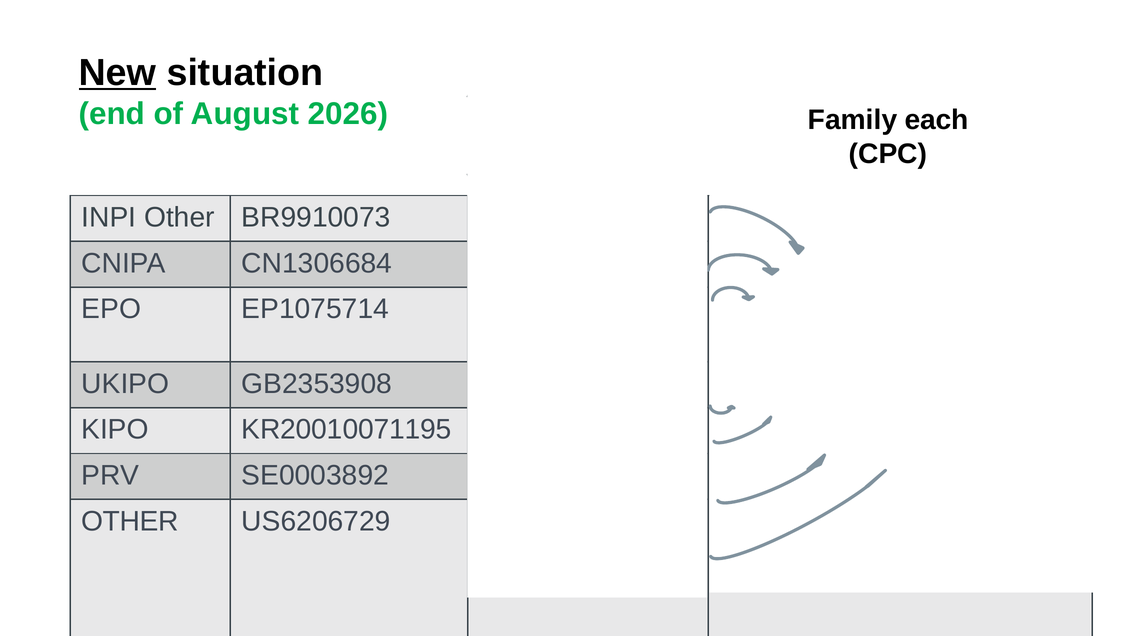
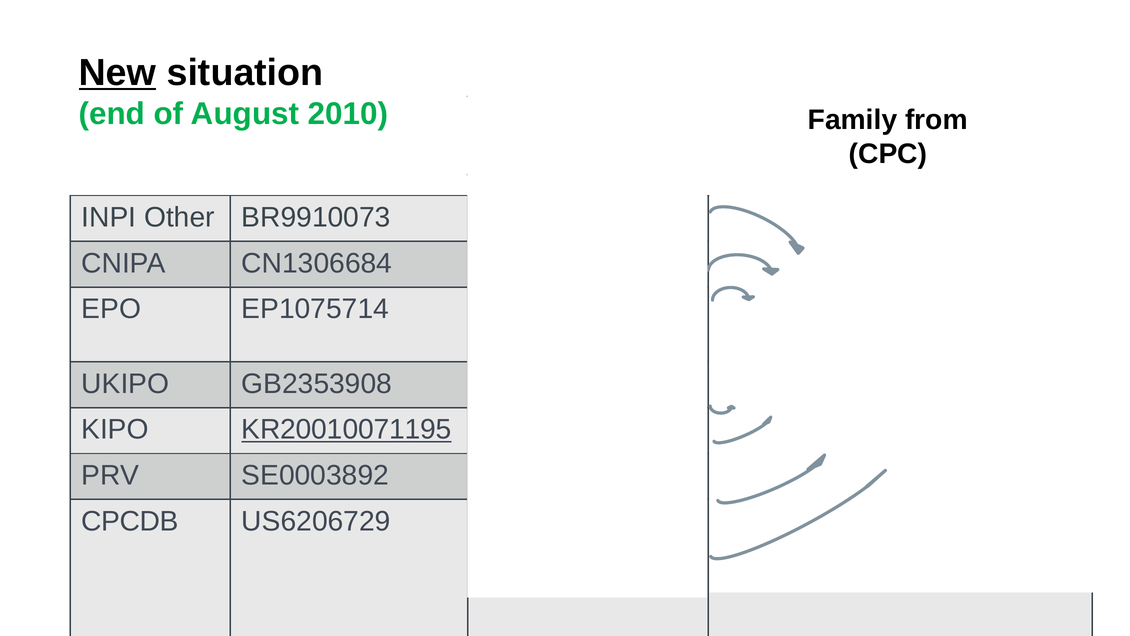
2026: 2026 -> 2010
each: each -> from
KR20010071195 underline: none -> present
OTHER at (130, 521): OTHER -> CPCDB
